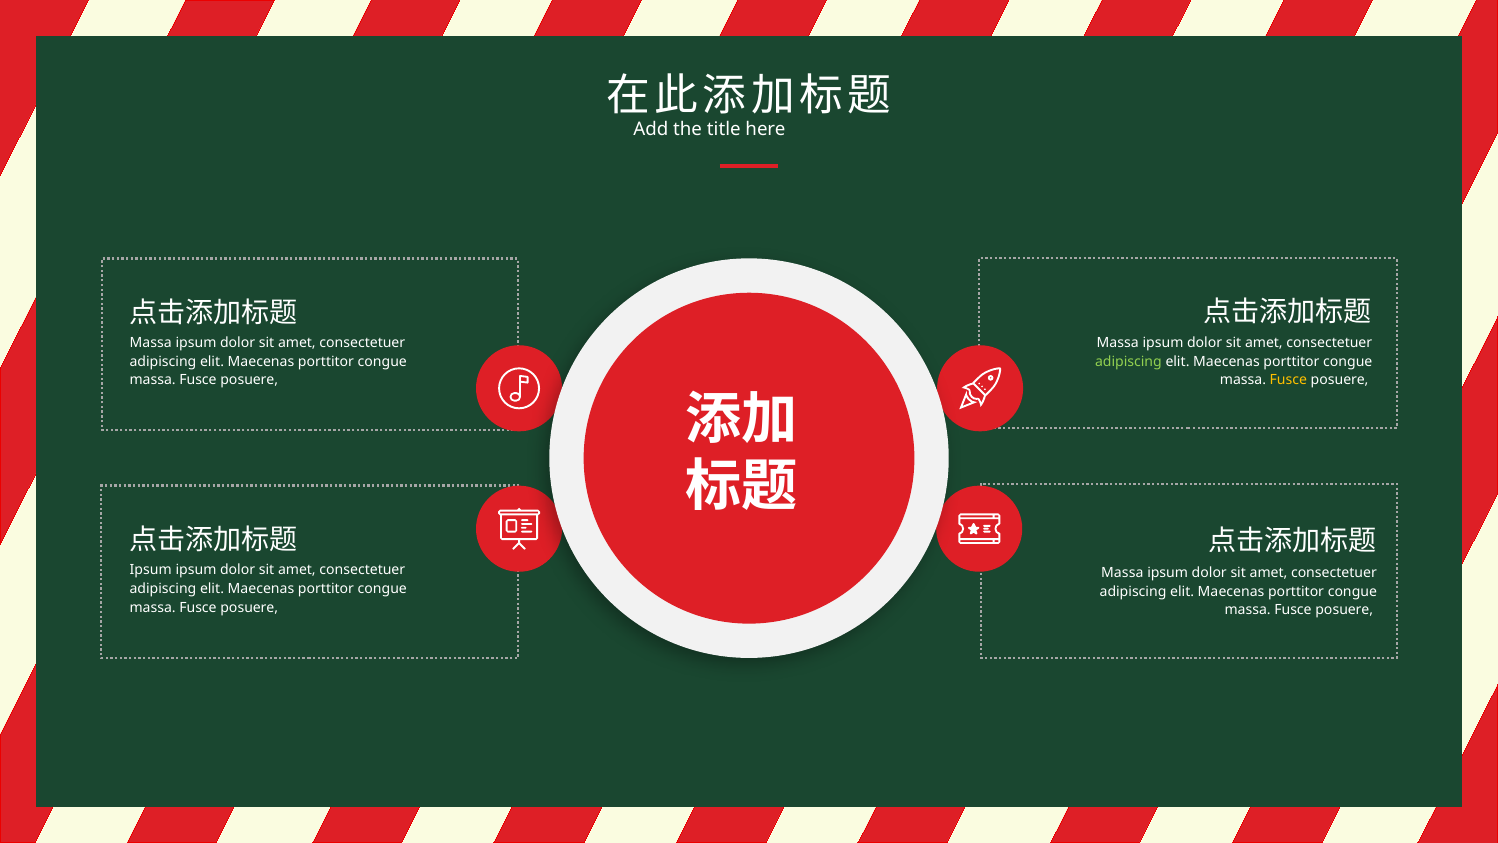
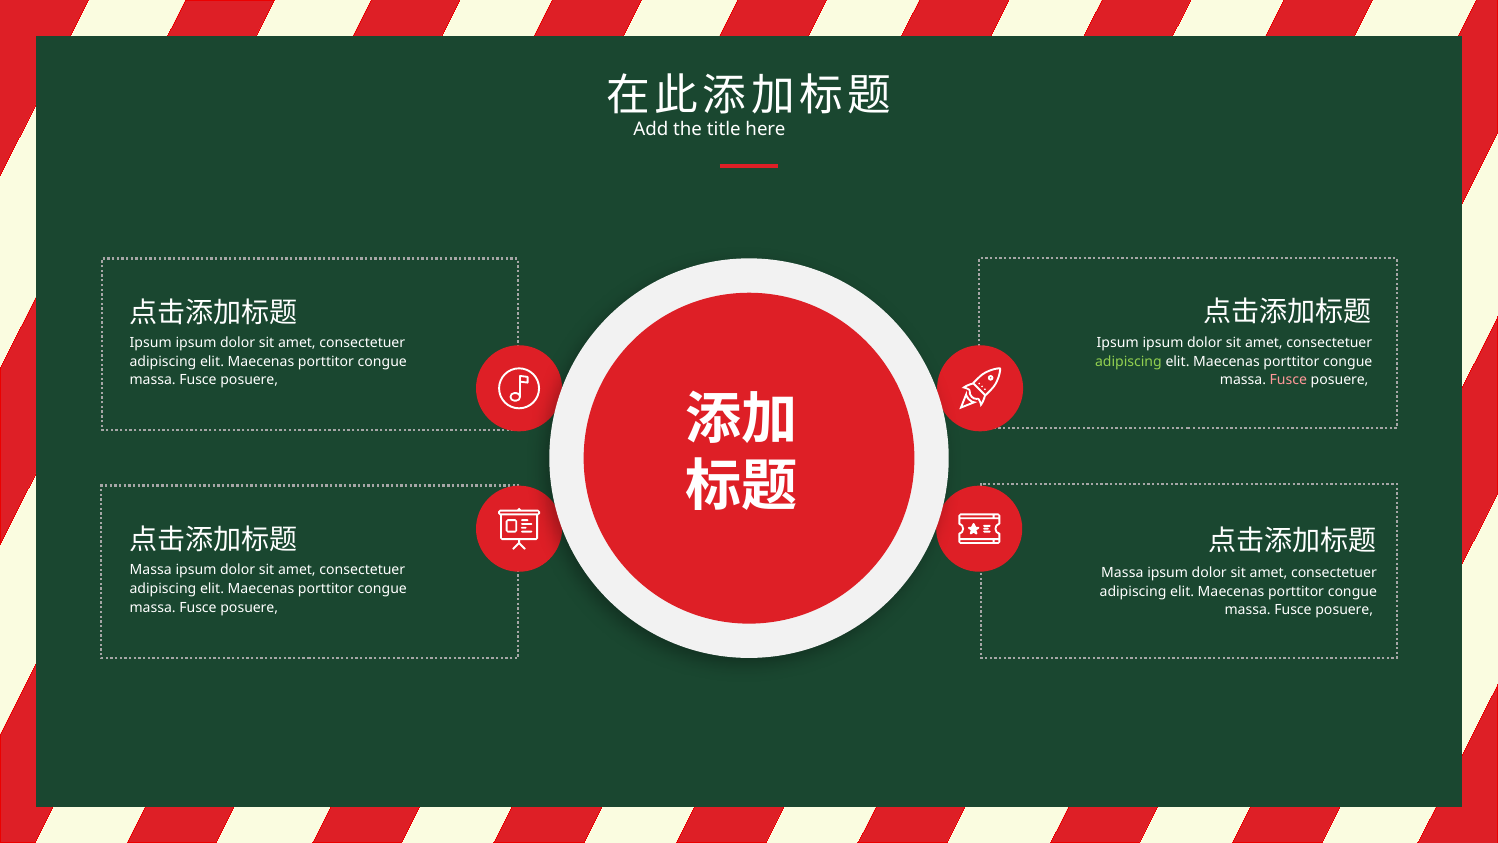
Massa at (151, 343): Massa -> Ipsum
Massa at (1118, 343): Massa -> Ipsum
Fusce at (1288, 380) colour: yellow -> pink
Ipsum at (151, 570): Ipsum -> Massa
